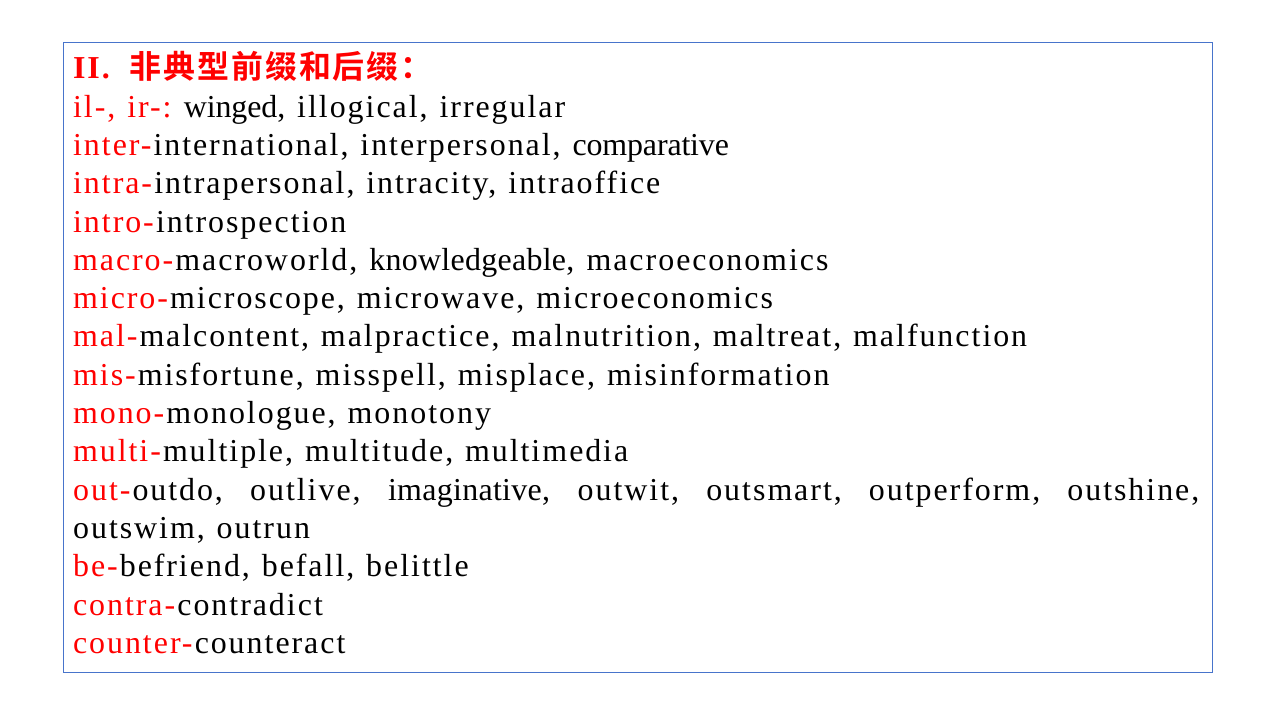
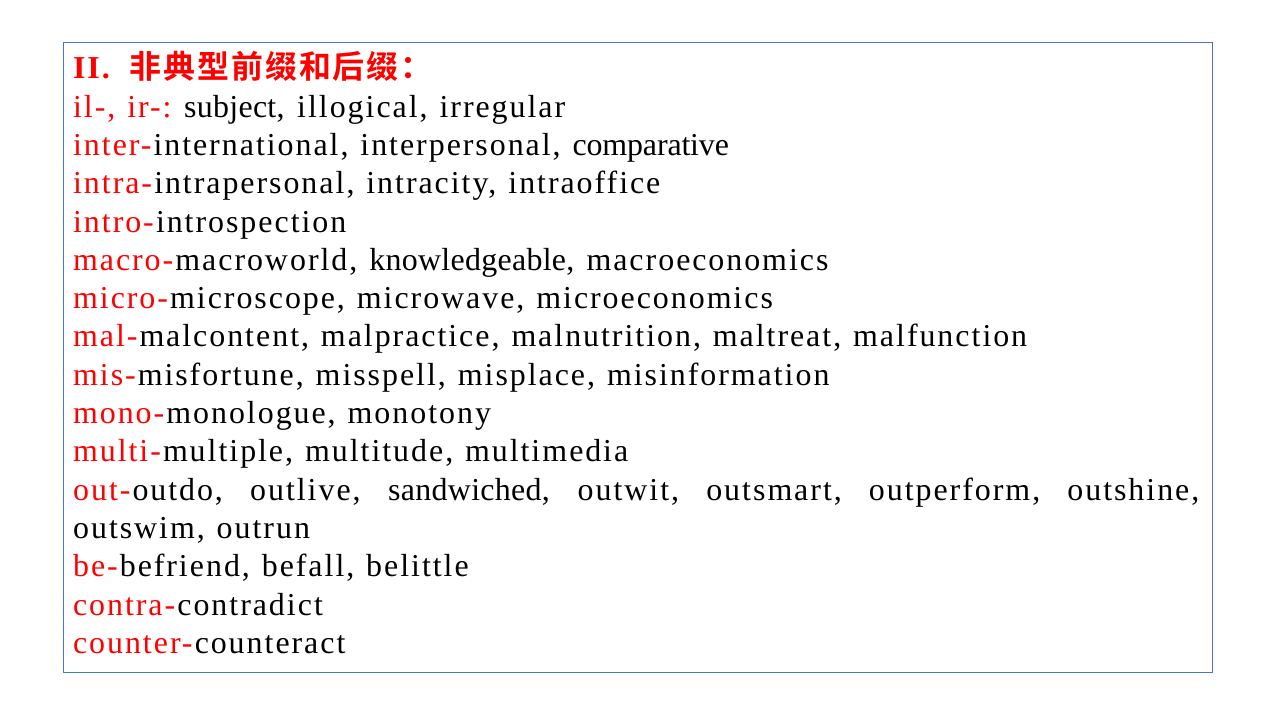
winged: winged -> subject
imaginative: imaginative -> sandwiched
